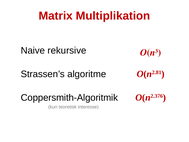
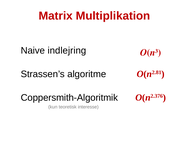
rekursive: rekursive -> indlejring
